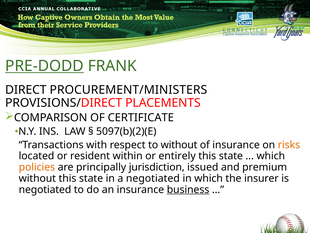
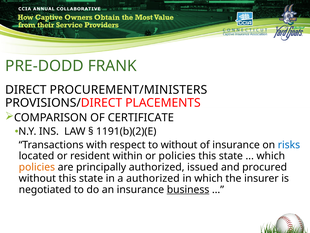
PRE-DODD underline: present -> none
5097(b)(2)(E: 5097(b)(2)(E -> 1191(b)(2)(E
risks colour: orange -> blue
or entirely: entirely -> policies
principally jurisdiction: jurisdiction -> authorized
premium: premium -> procured
a negotiated: negotiated -> authorized
